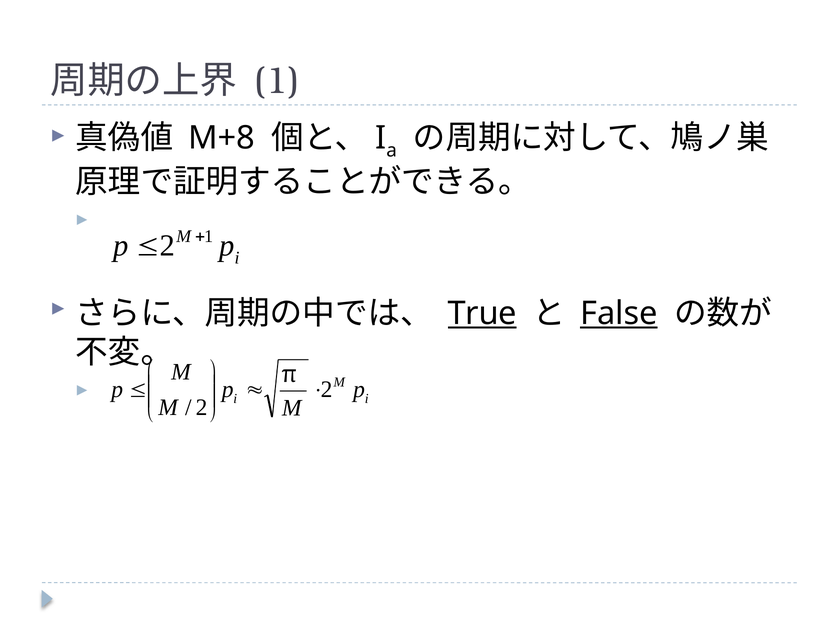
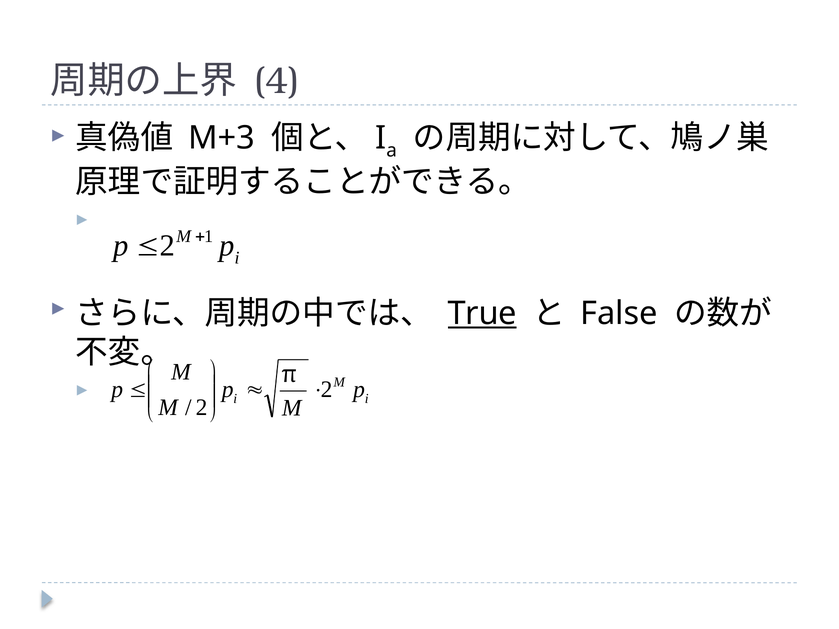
1 at (277, 81): 1 -> 4
M+8: M+8 -> M+3
False underline: present -> none
